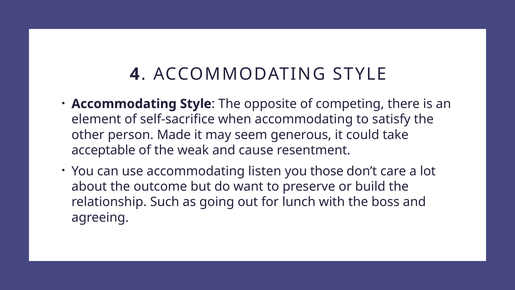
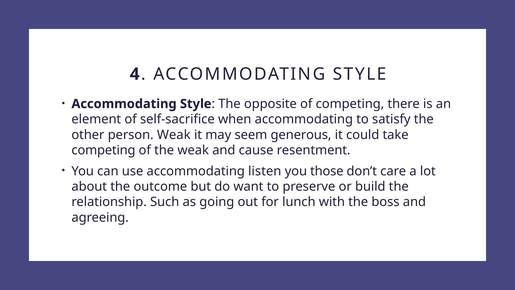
person Made: Made -> Weak
acceptable at (103, 150): acceptable -> competing
